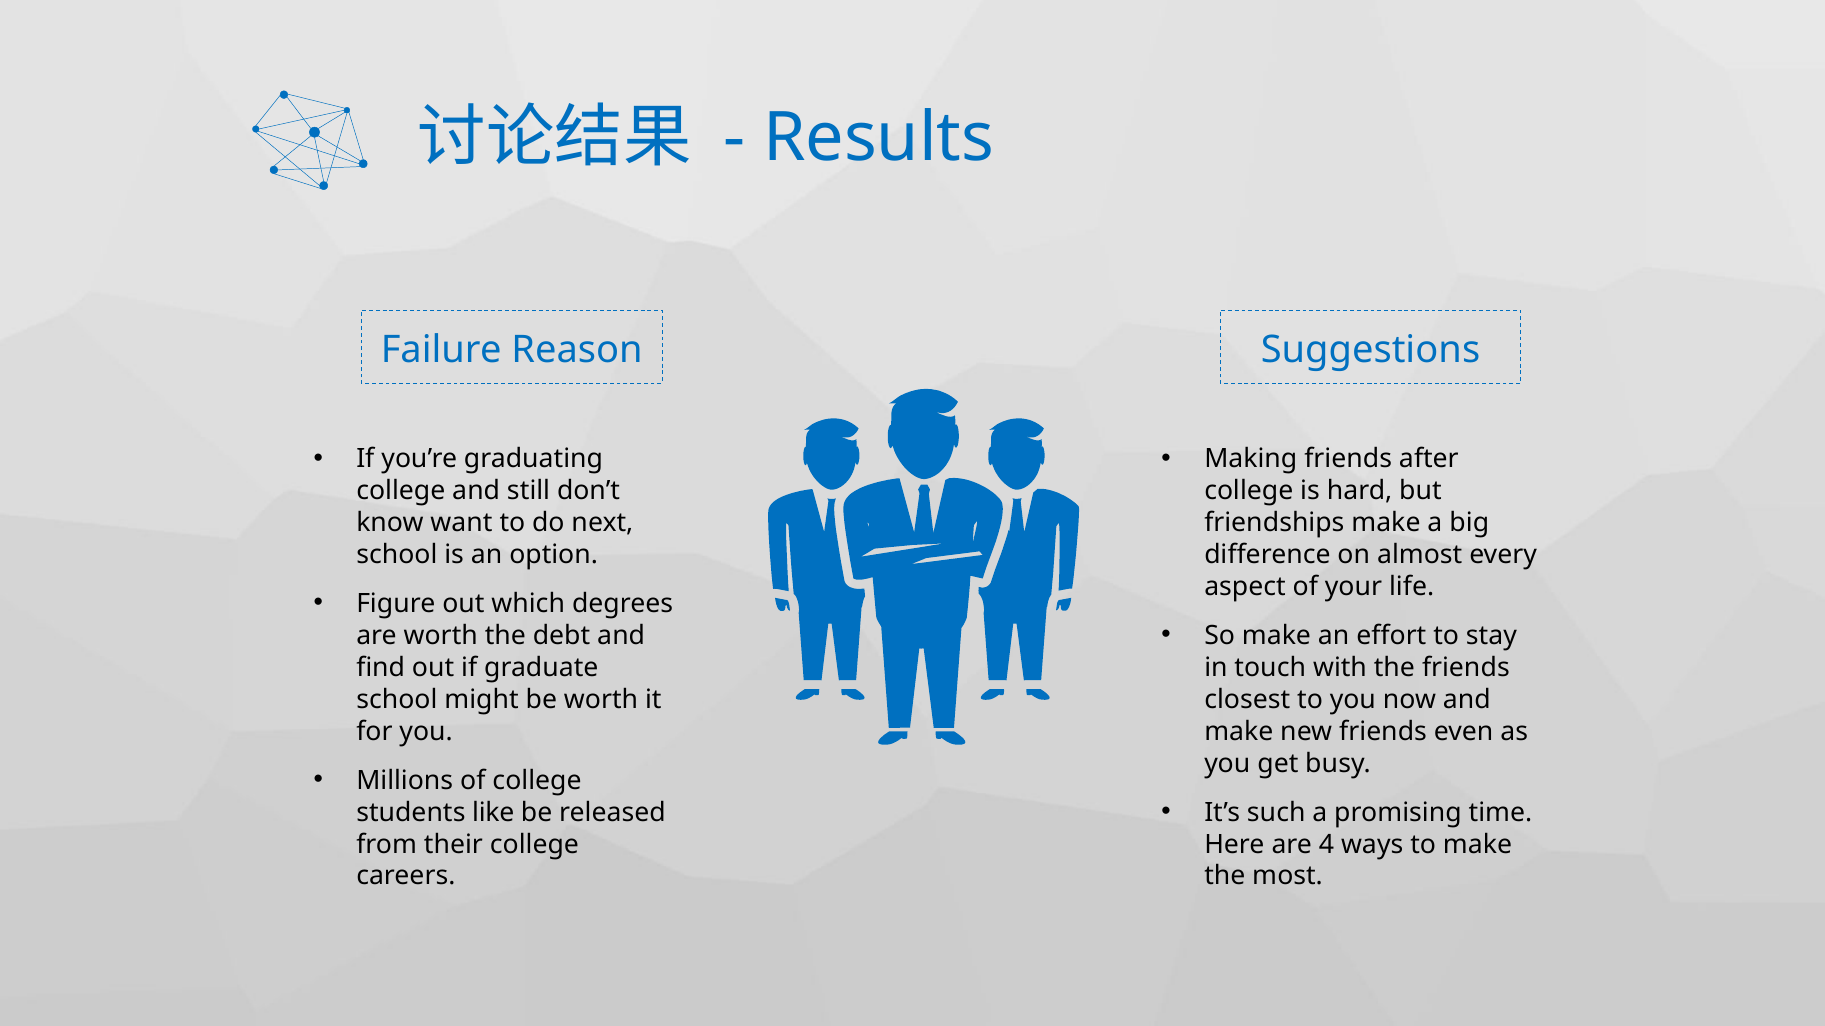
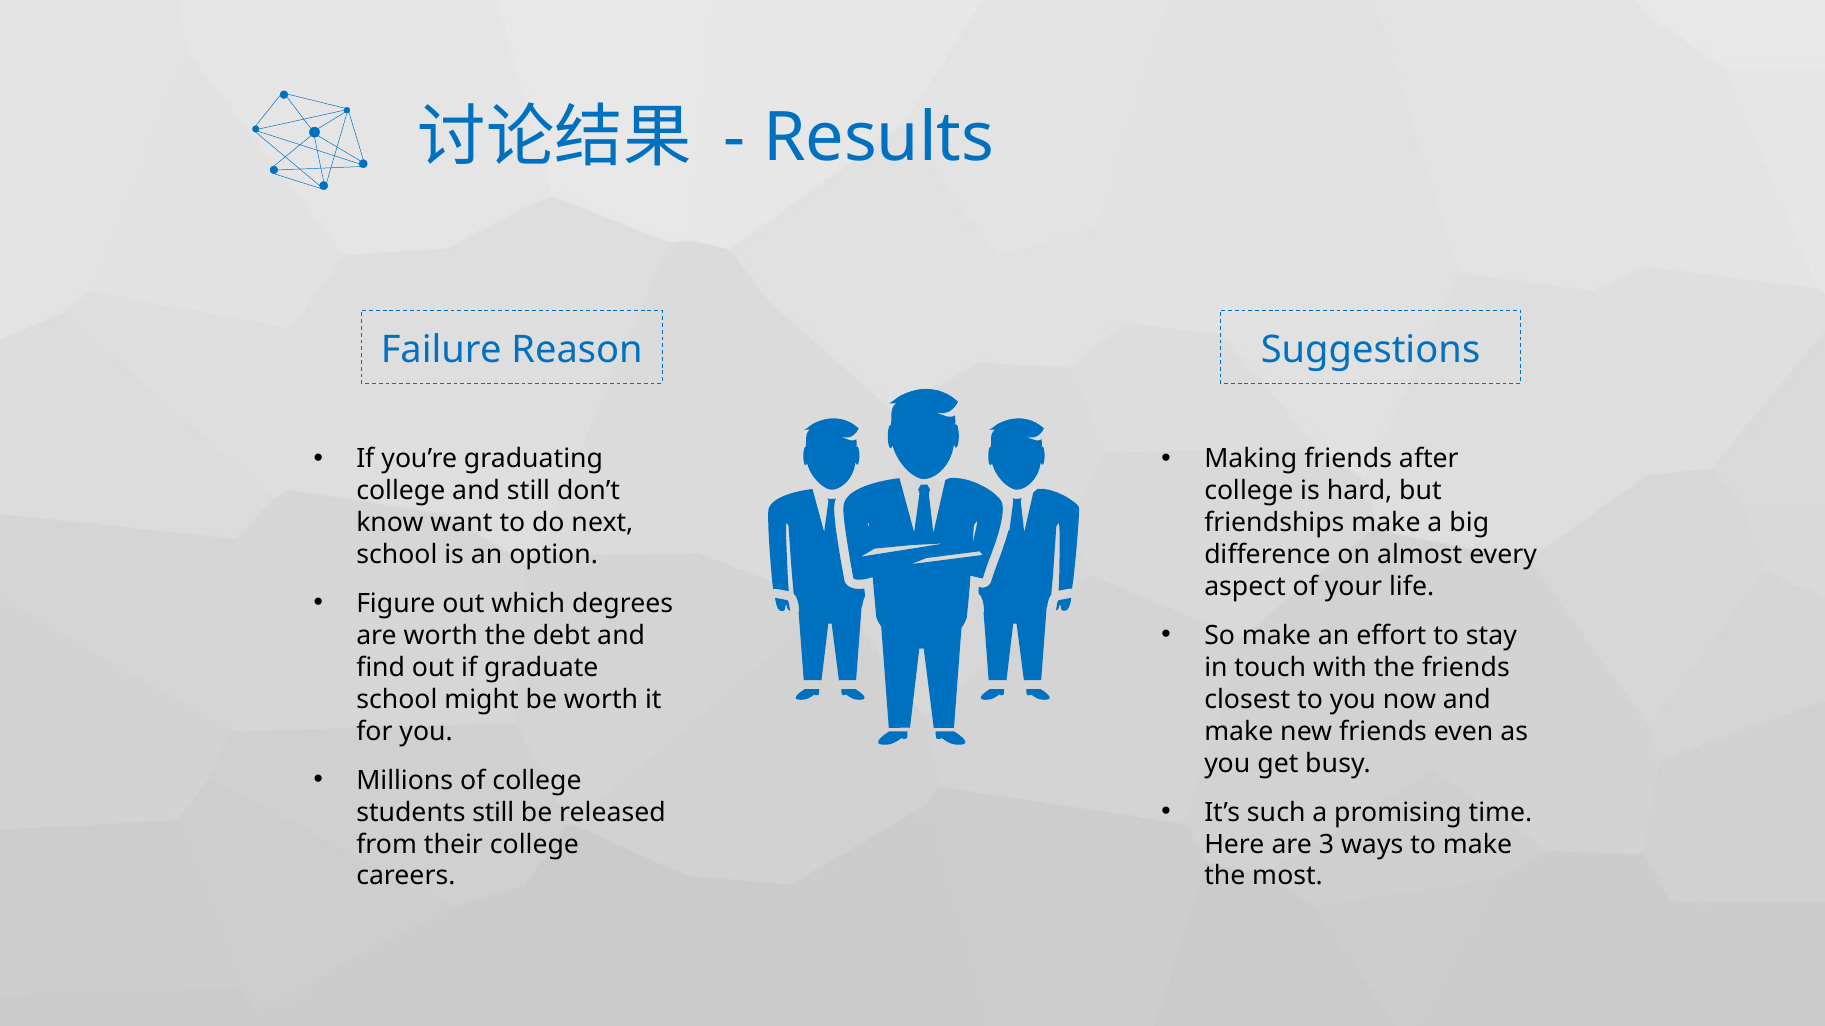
students like: like -> still
4: 4 -> 3
